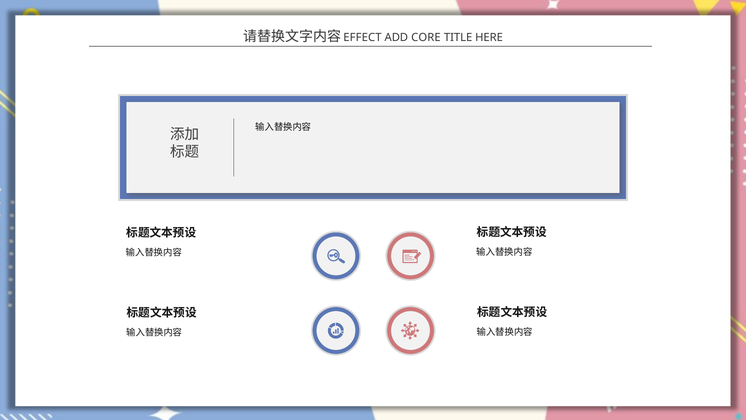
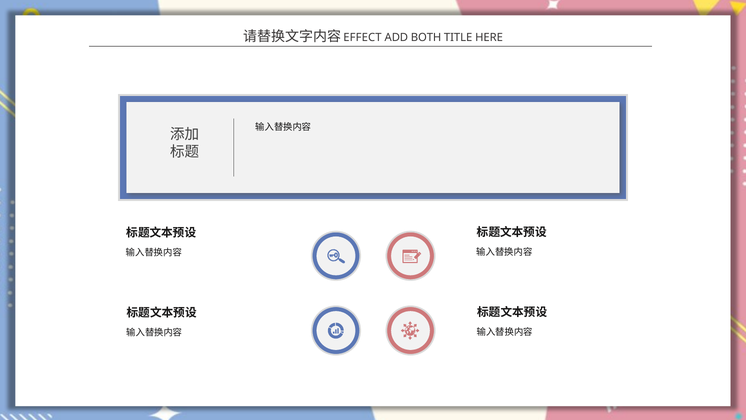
CORE: CORE -> BOTH
